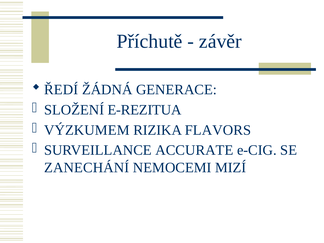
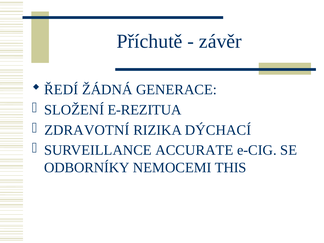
VÝZKUMEM: VÝZKUMEM -> ZDRAVOTNÍ
FLAVORS: FLAVORS -> DÝCHACÍ
ZANECHÁNÍ: ZANECHÁNÍ -> ODBORNÍKY
MIZÍ: MIZÍ -> THIS
